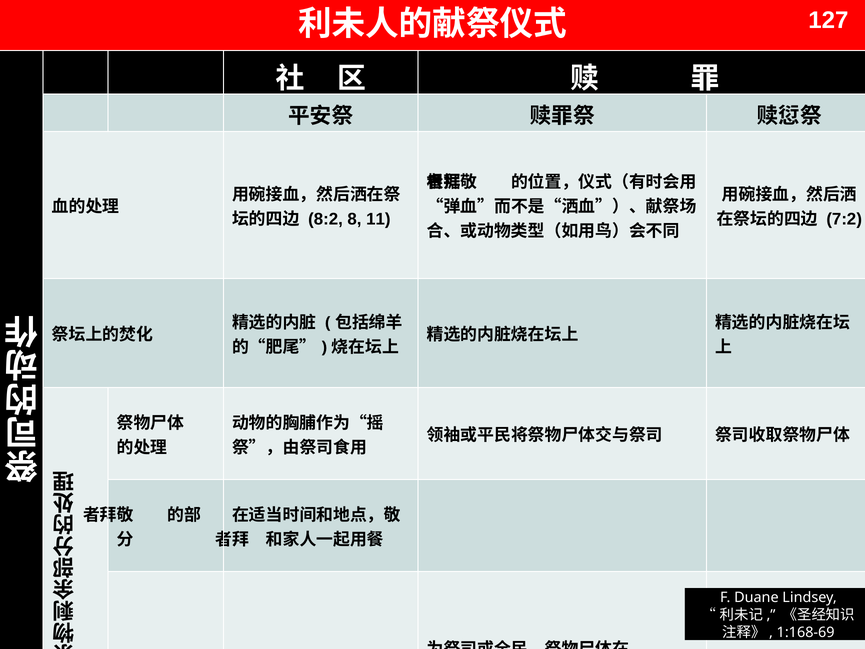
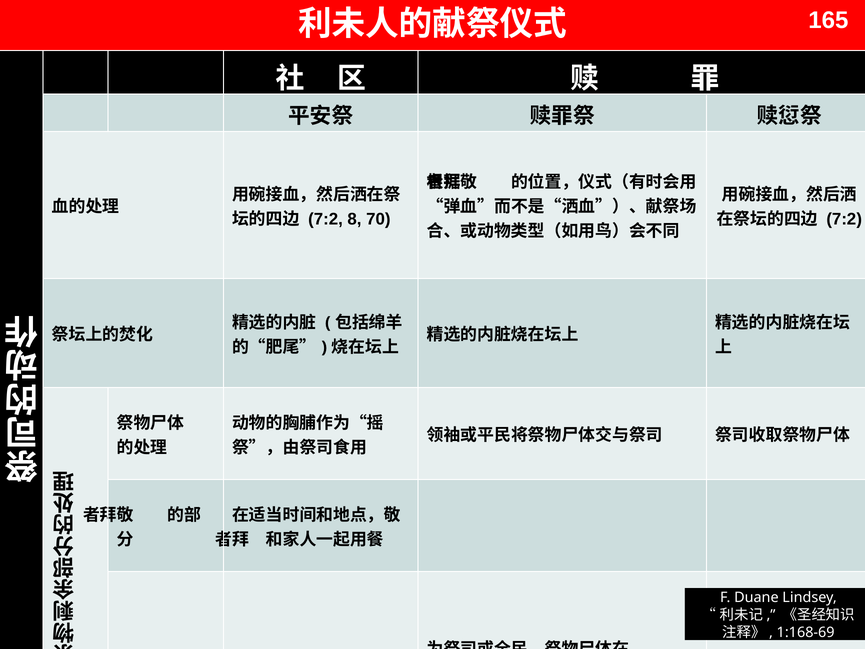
127: 127 -> 165
8:2 at (325, 219): 8:2 -> 7:2
11: 11 -> 70
